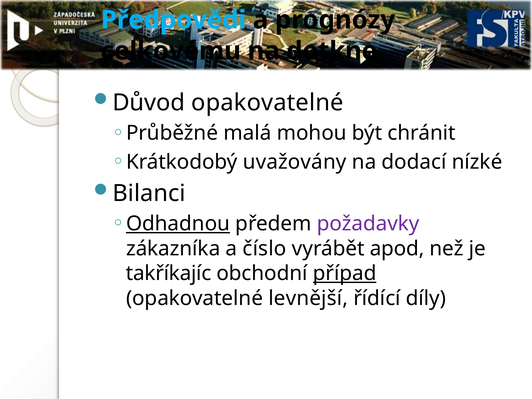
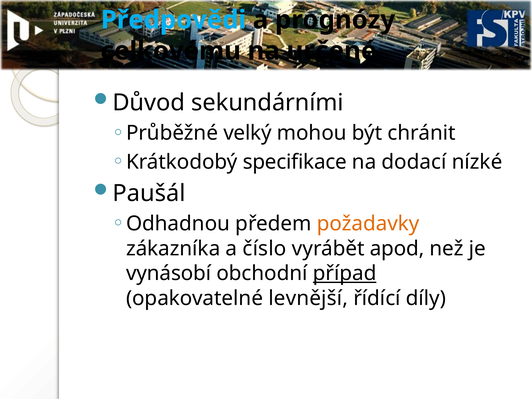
dotkne: dotkne -> určené
Důvod opakovatelné: opakovatelné -> sekundárními
malá: malá -> velký
uvažovány: uvažovány -> specifikace
Bilanci: Bilanci -> Paušál
Odhadnou underline: present -> none
požadavky colour: purple -> orange
takříkajíc: takříkajíc -> vynásobí
